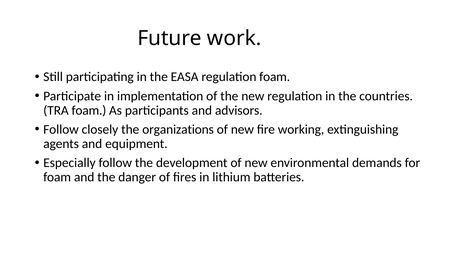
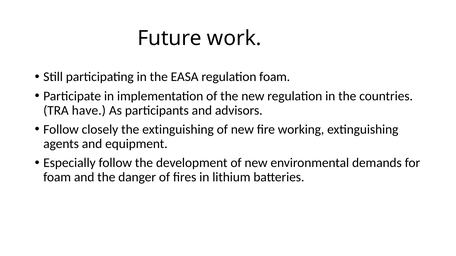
TRA foam: foam -> have
the organizations: organizations -> extinguishing
